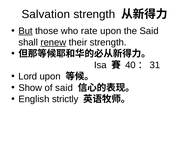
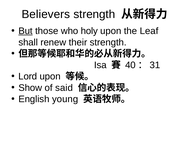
Salvation: Salvation -> Believers
rate: rate -> holy
the Said: Said -> Leaf
renew underline: present -> none
strictly: strictly -> young
